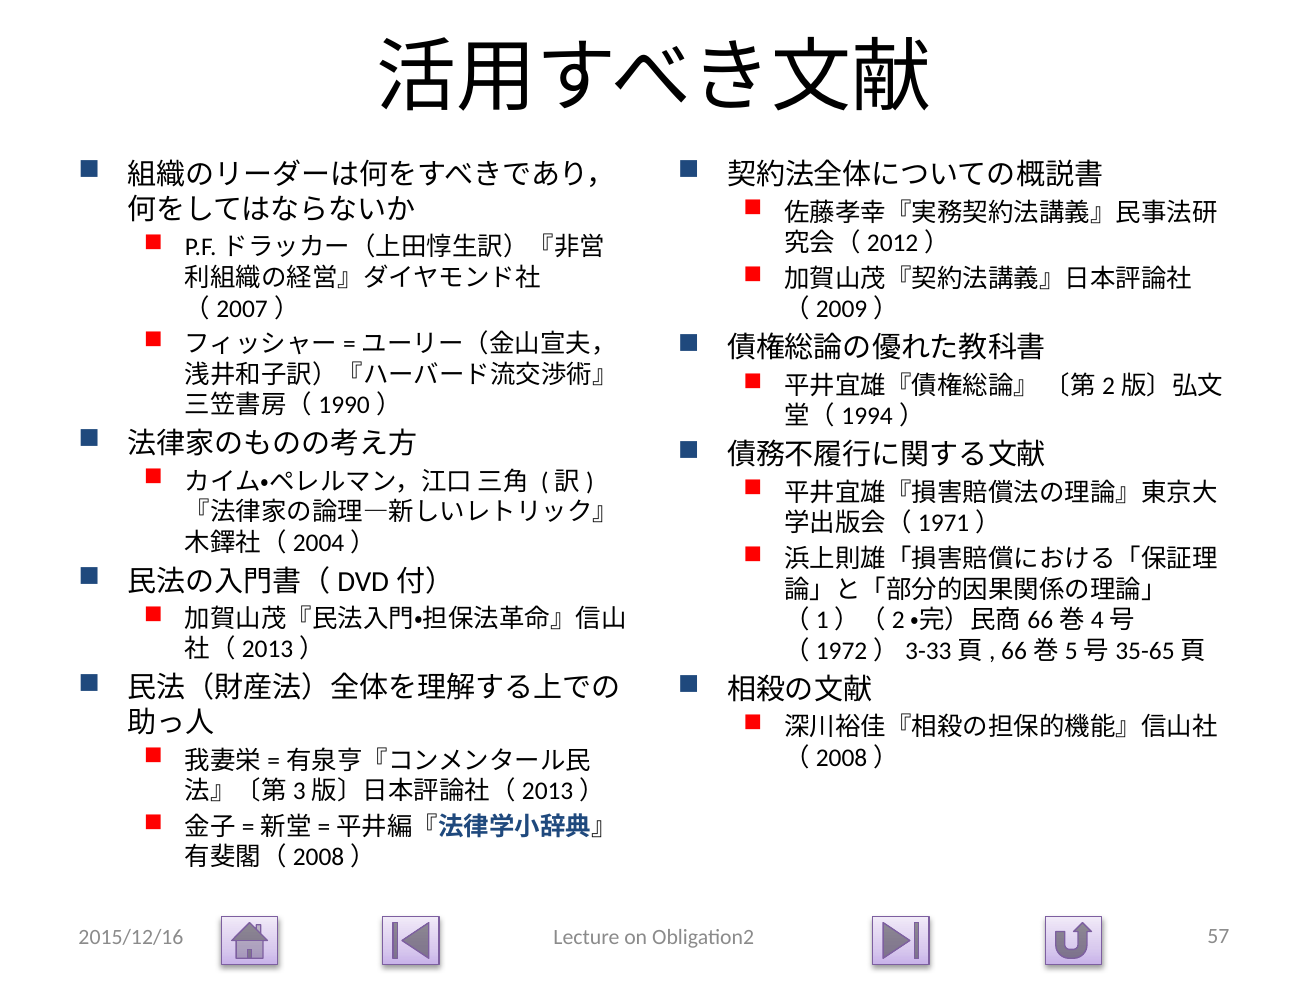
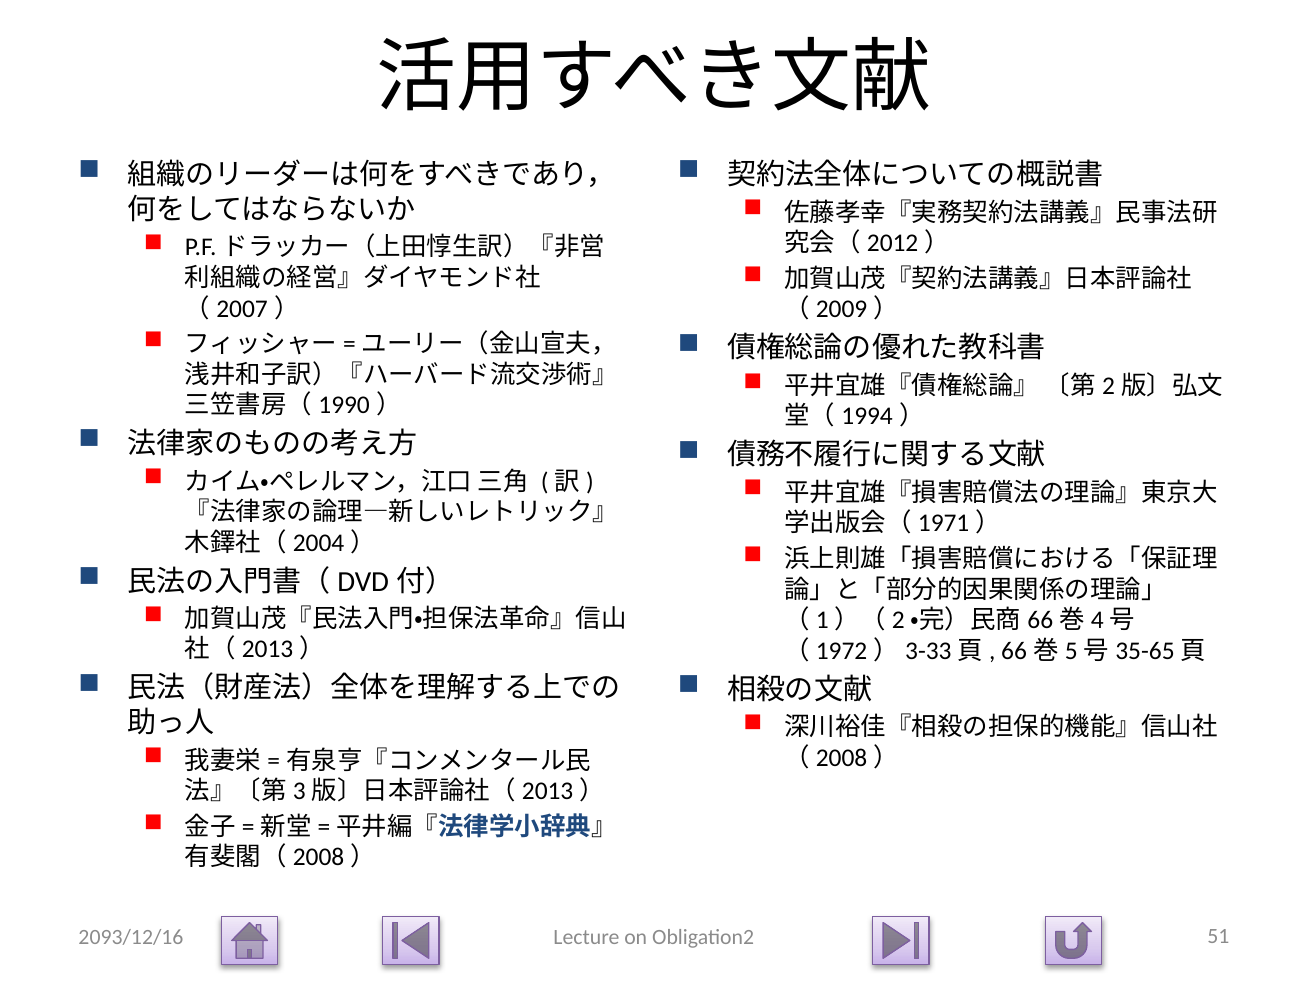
2015/12/16: 2015/12/16 -> 2093/12/16
57: 57 -> 51
